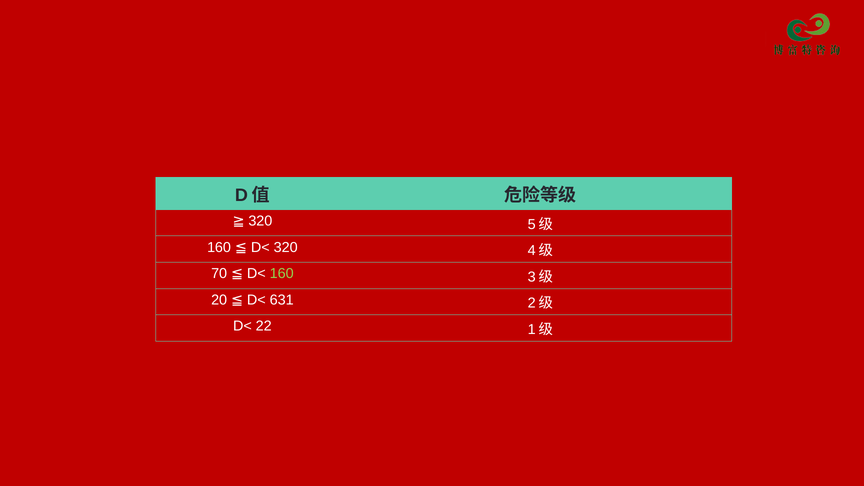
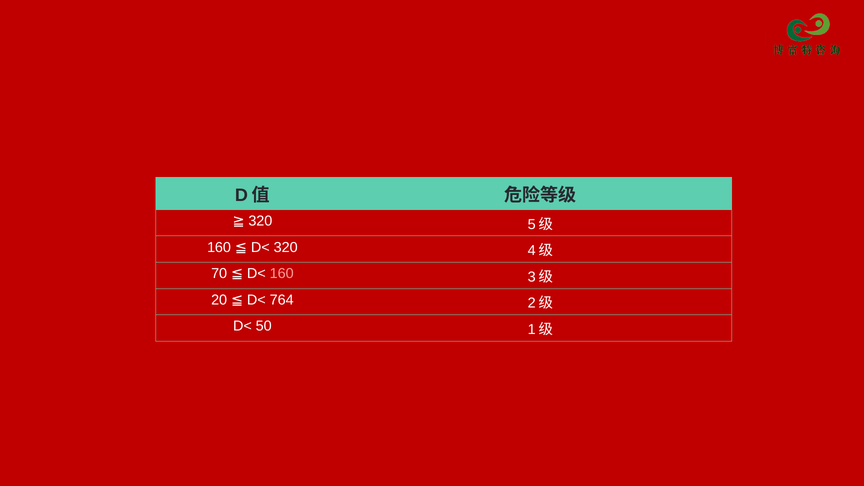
160 at (282, 274) colour: light green -> pink
631: 631 -> 764
22: 22 -> 50
